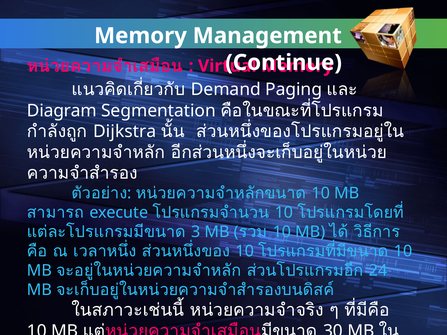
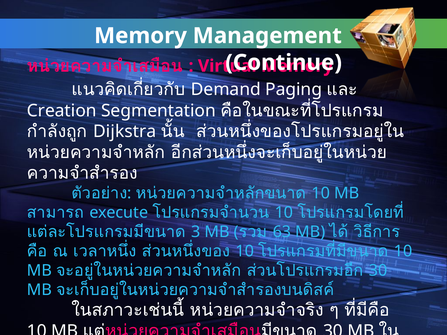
Diagram: Diagram -> Creation
10 at (282, 232): 10 -> 63
24 at (378, 271): 24 -> 30
